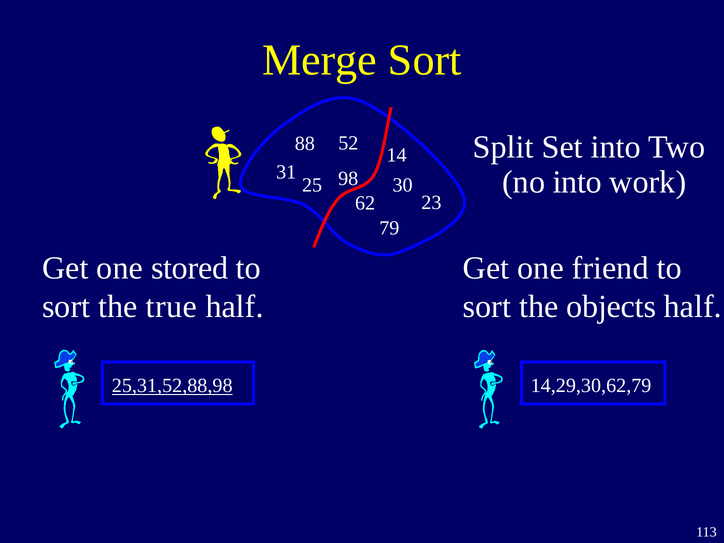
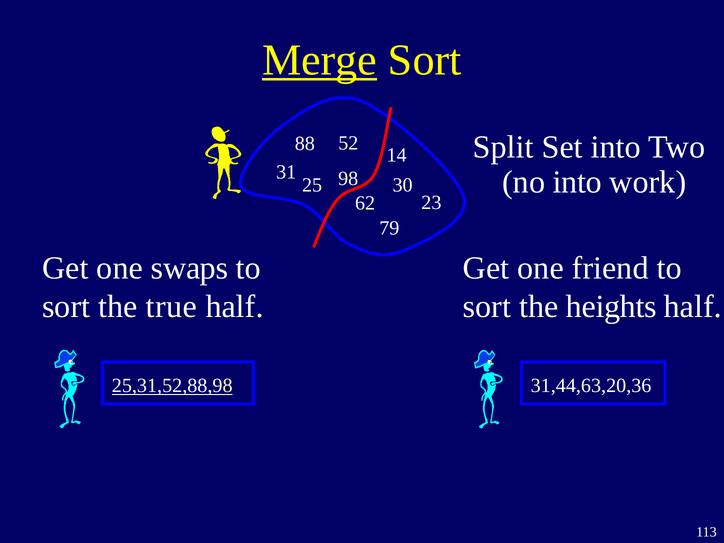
Merge underline: none -> present
stored: stored -> swaps
objects: objects -> heights
14,29,30,62,79: 14,29,30,62,79 -> 31,44,63,20,36
